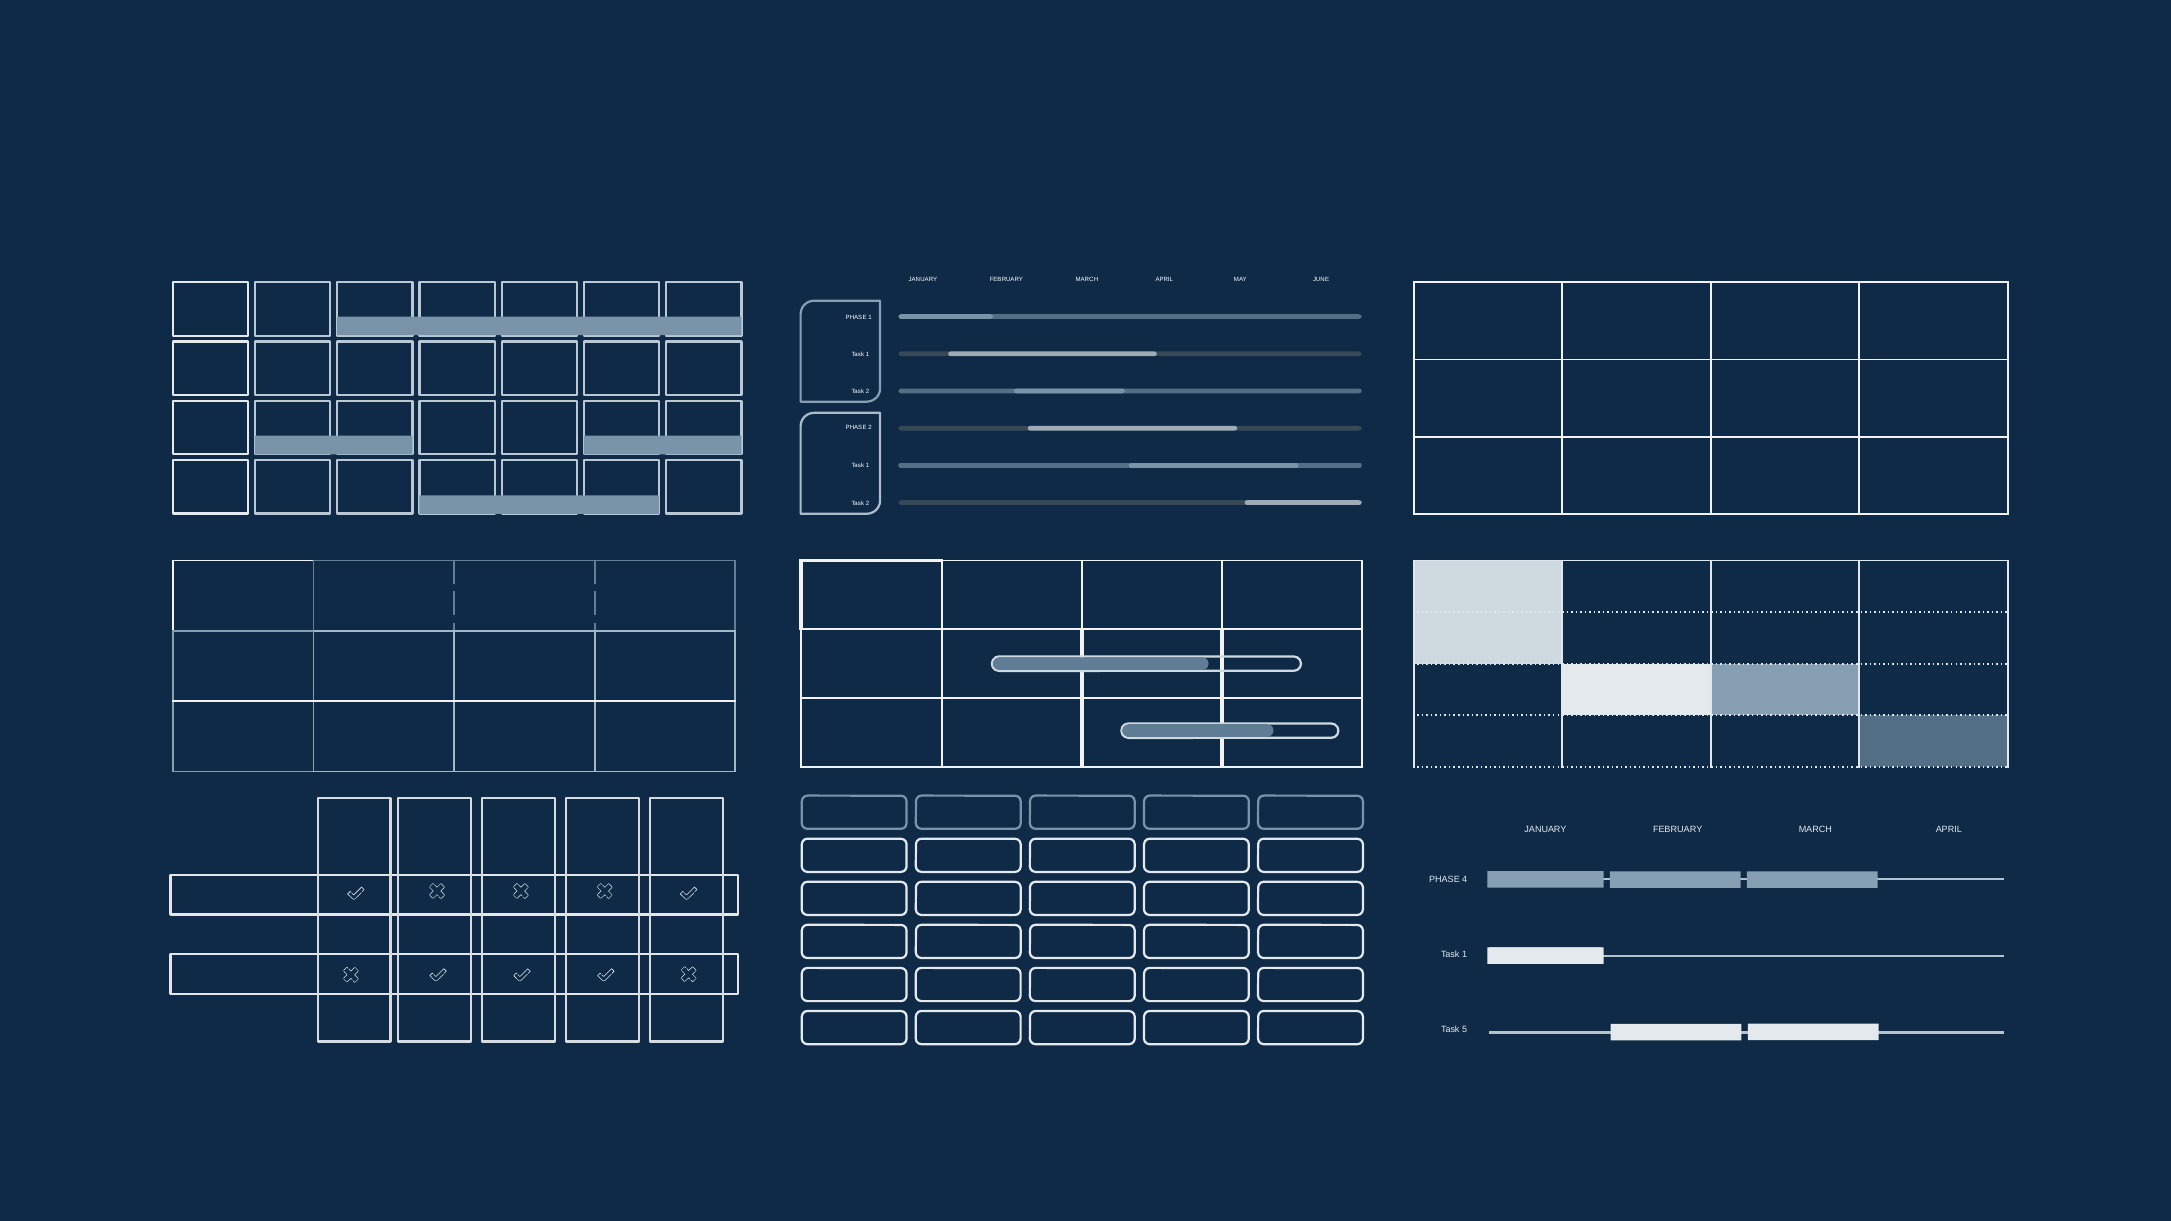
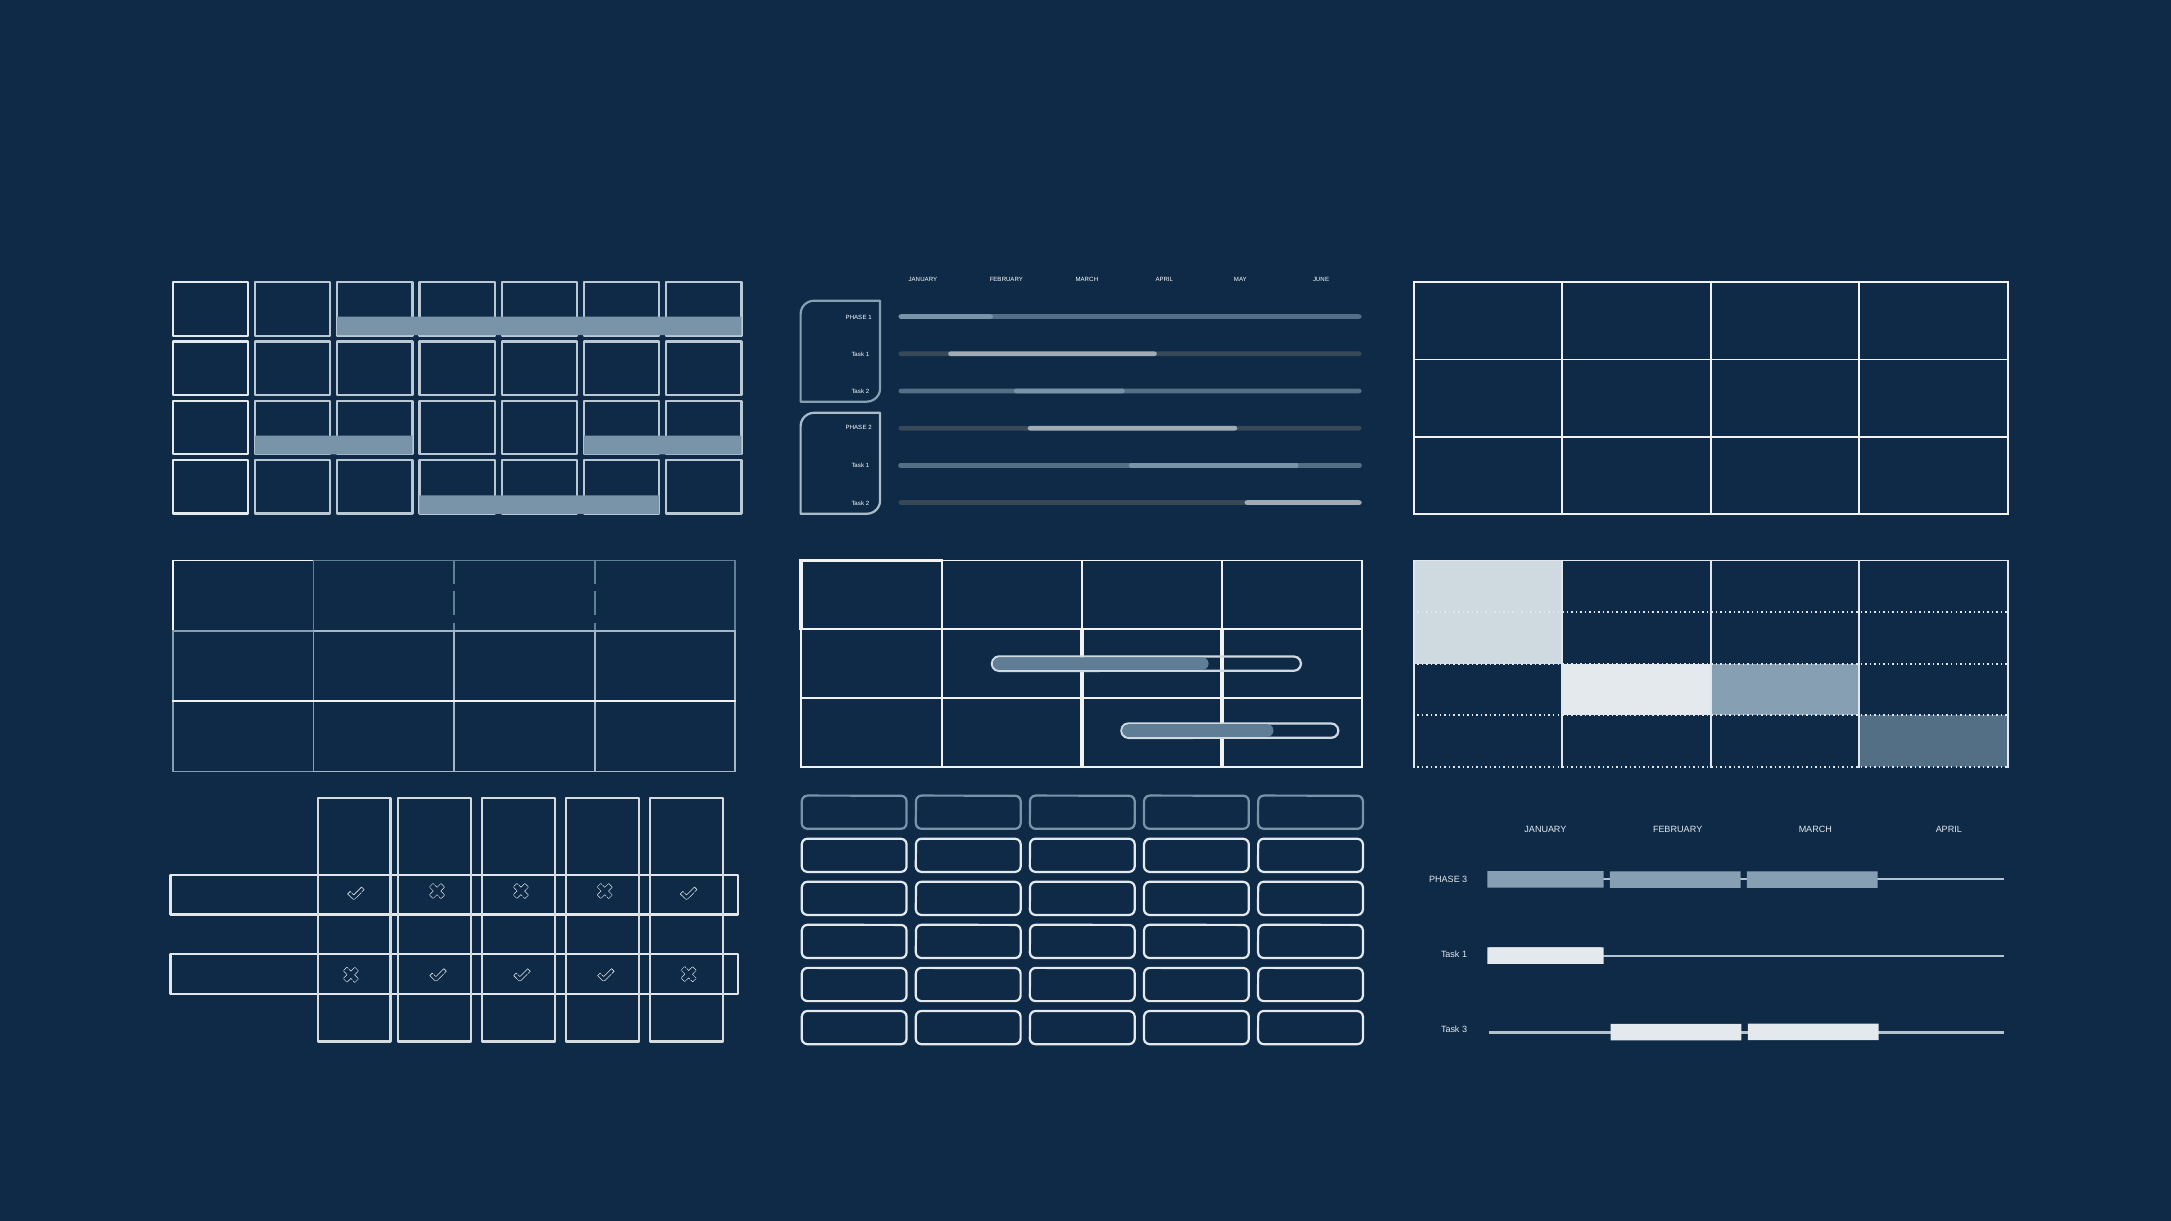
PHASE 4: 4 -> 3
Task 5: 5 -> 3
